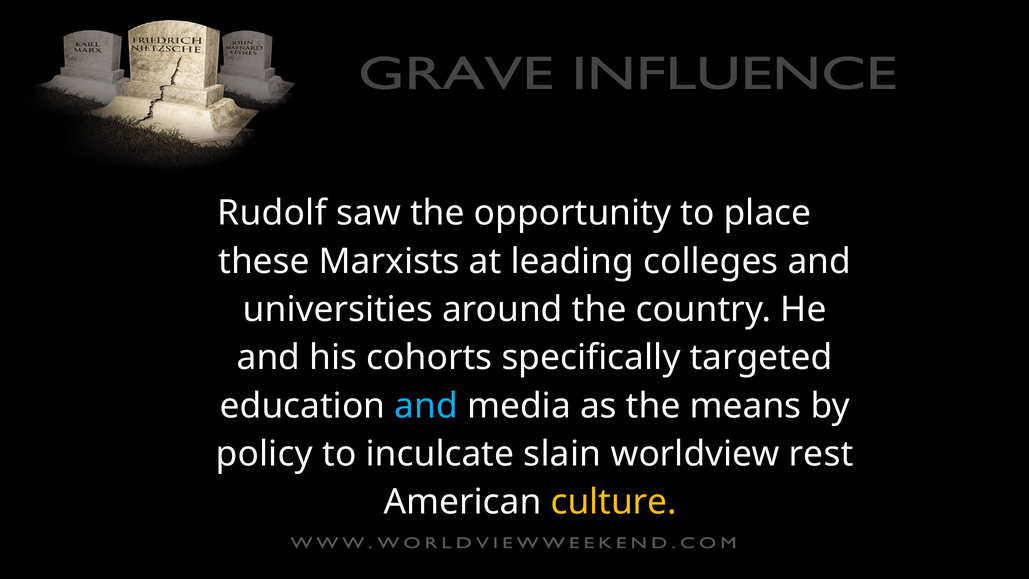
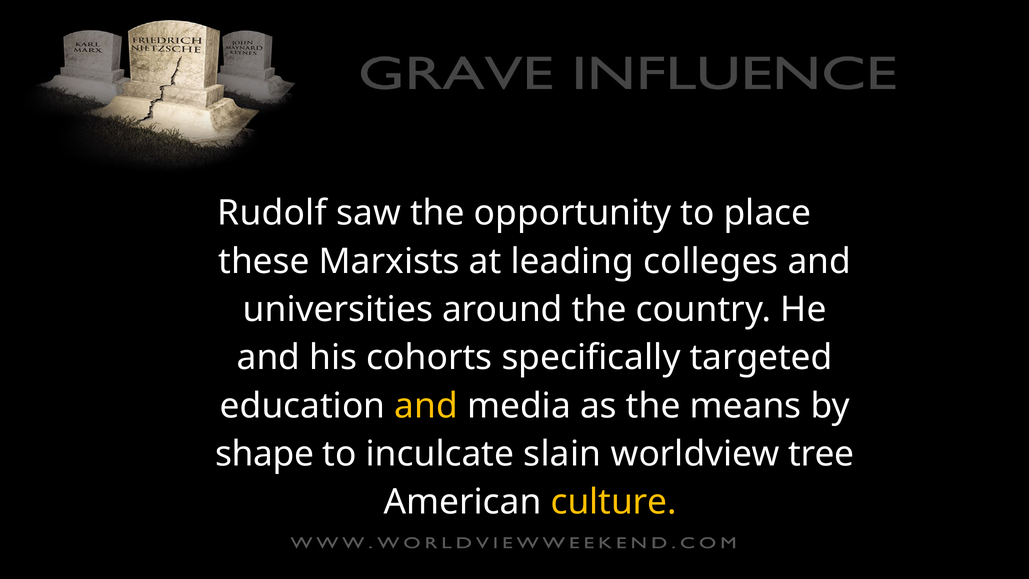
and at (426, 406) colour: light blue -> yellow
policy: policy -> shape
rest: rest -> tree
